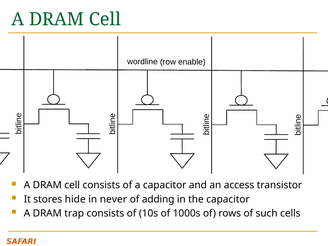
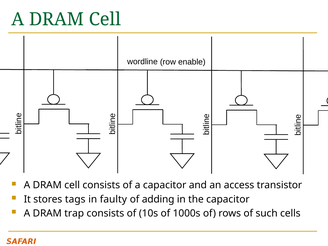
hide: hide -> tags
never: never -> faulty
